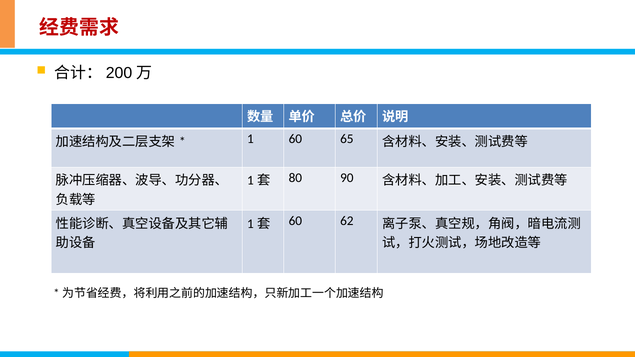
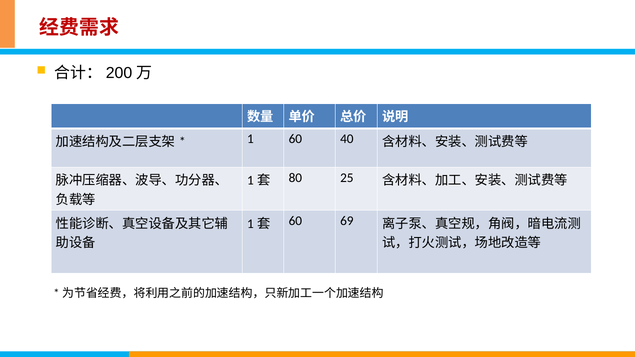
65: 65 -> 40
90: 90 -> 25
62: 62 -> 69
